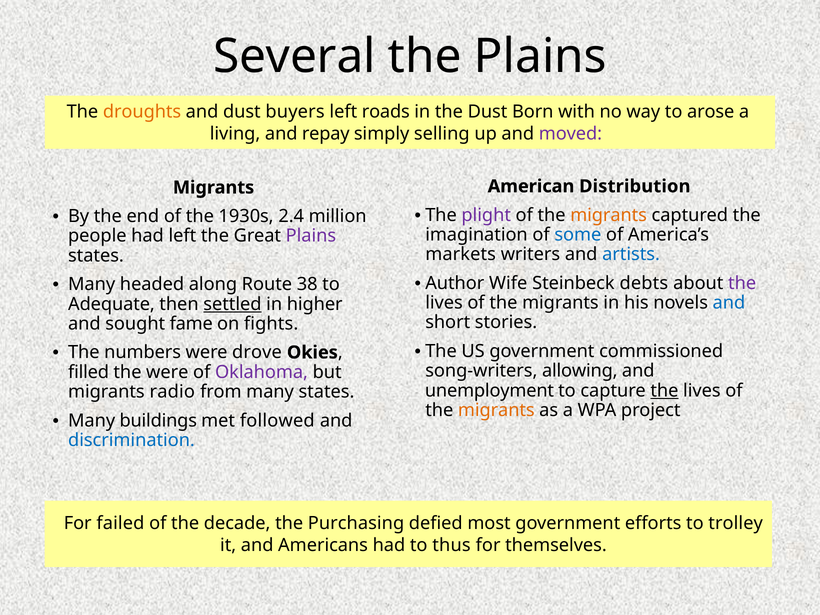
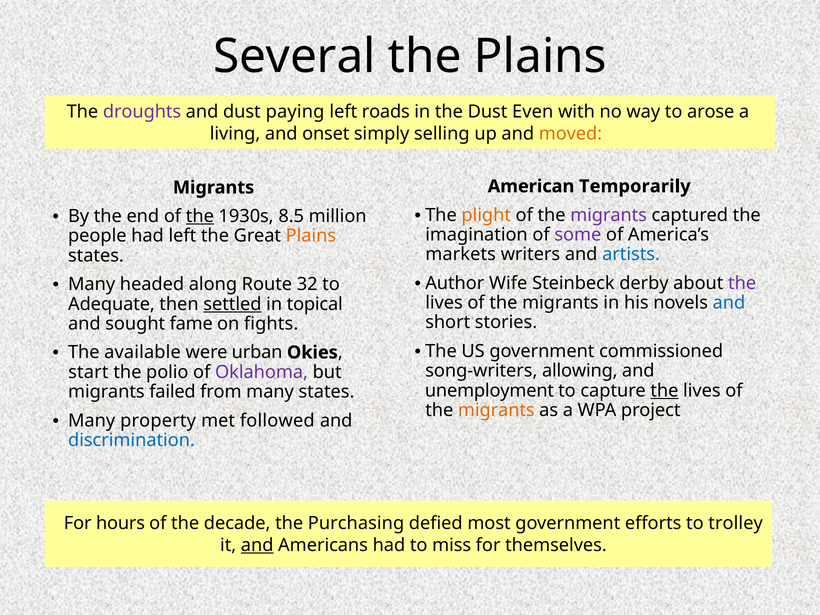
droughts colour: orange -> purple
buyers: buyers -> paying
Born: Born -> Even
repay: repay -> onset
moved colour: purple -> orange
Distribution: Distribution -> Temporarily
plight colour: purple -> orange
migrants at (609, 215) colour: orange -> purple
the at (200, 216) underline: none -> present
2.4: 2.4 -> 8.5
some colour: blue -> purple
Plains at (311, 236) colour: purple -> orange
debts: debts -> derby
38: 38 -> 32
higher: higher -> topical
numbers: numbers -> available
drove: drove -> urban
filled: filled -> start
the were: were -> polio
radio: radio -> failed
buildings: buildings -> property
failed: failed -> hours
and at (257, 545) underline: none -> present
thus: thus -> miss
